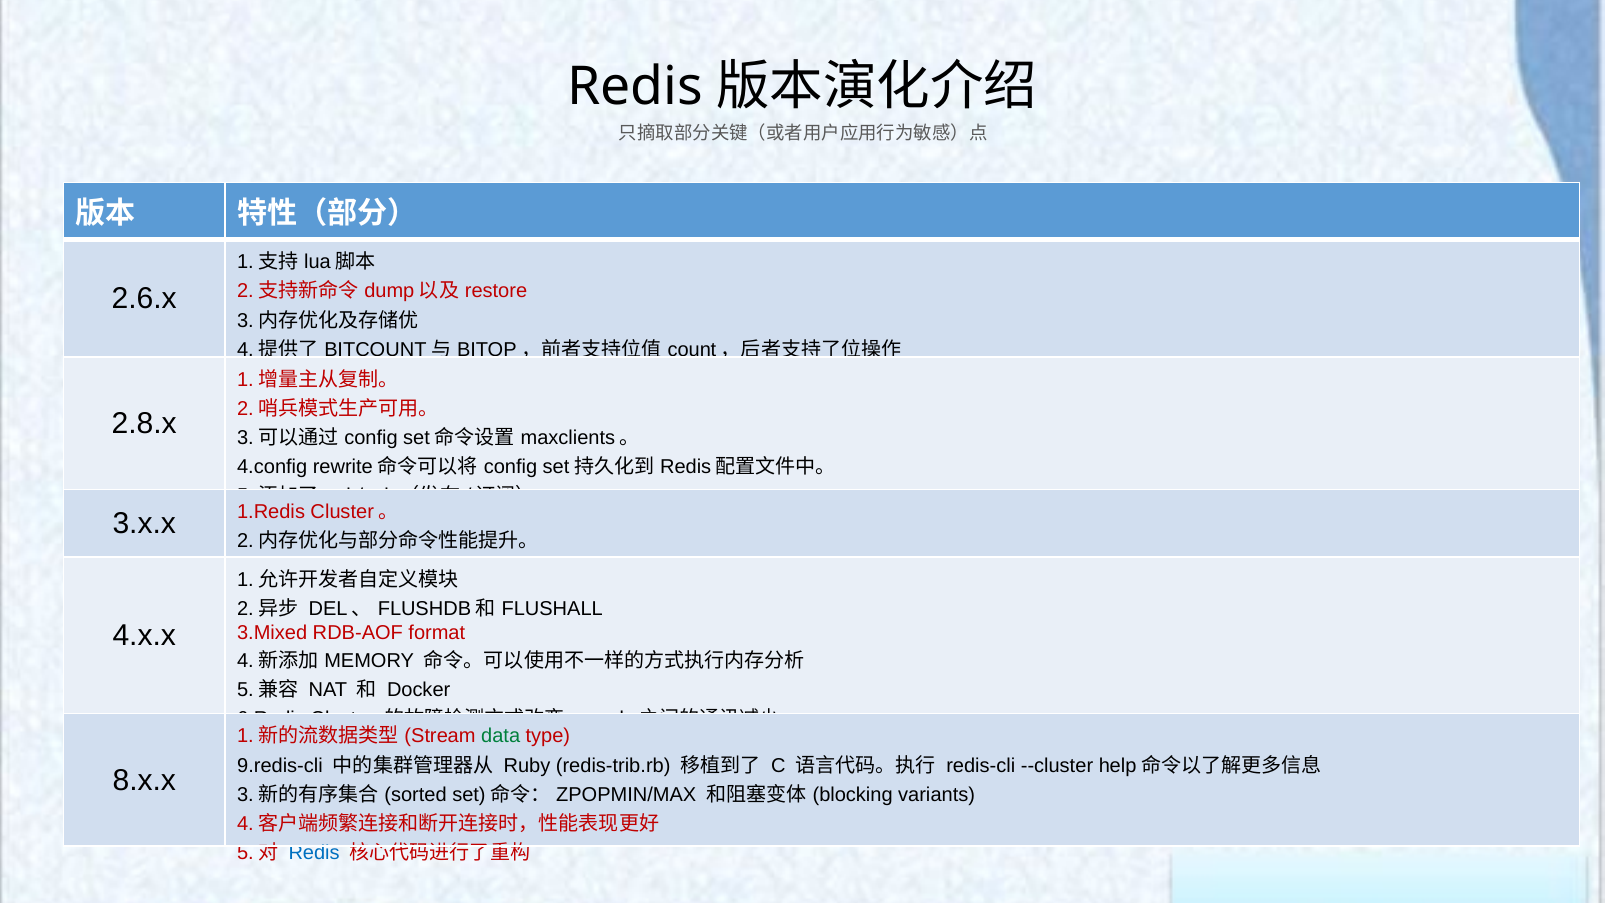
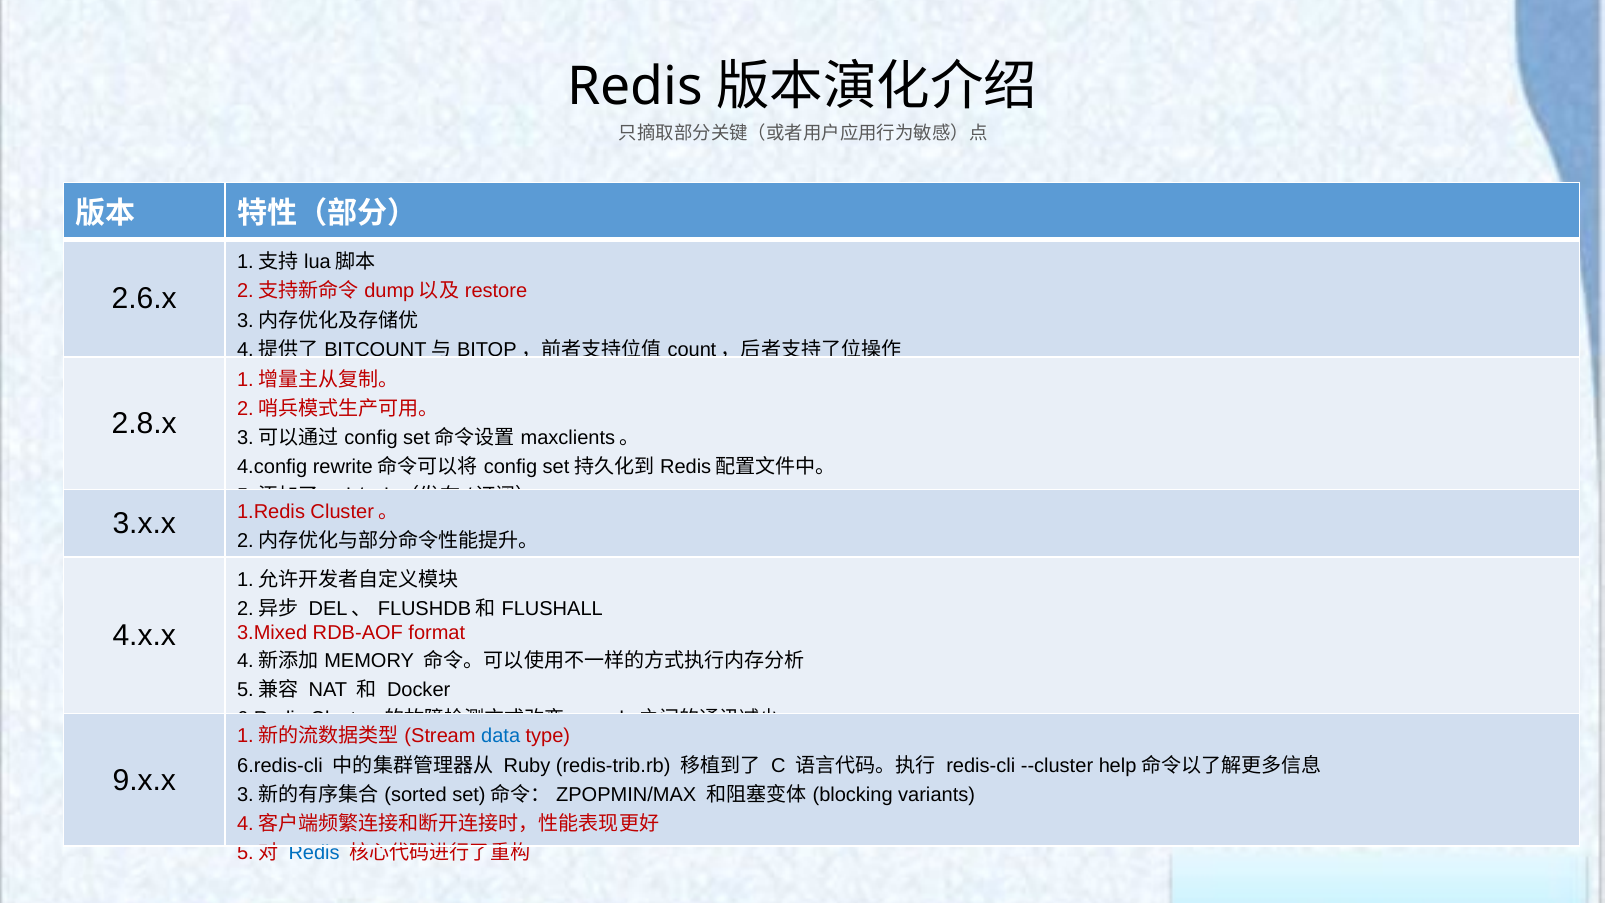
data colour: green -> blue
9.redis-cli: 9.redis-cli -> 6.redis-cli
8.x.x: 8.x.x -> 9.x.x
